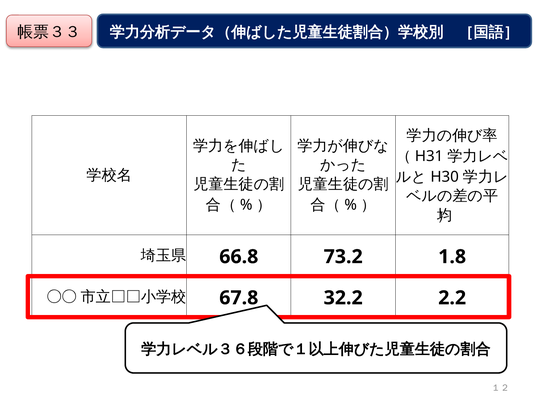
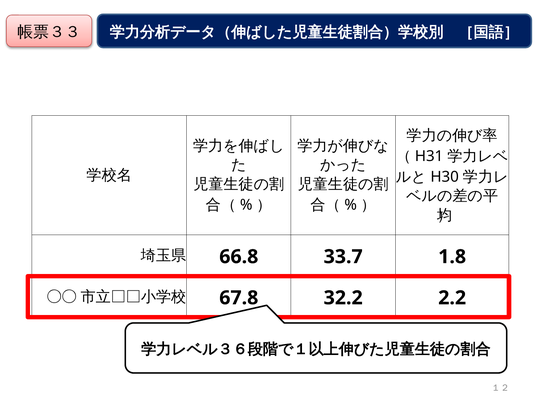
73.2: 73.2 -> 33.7
